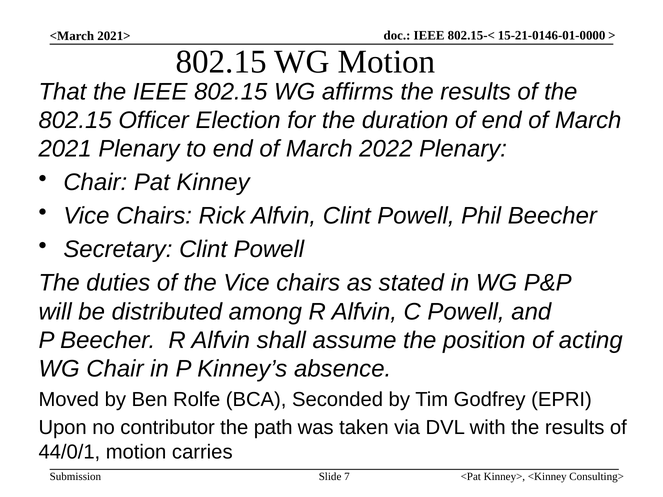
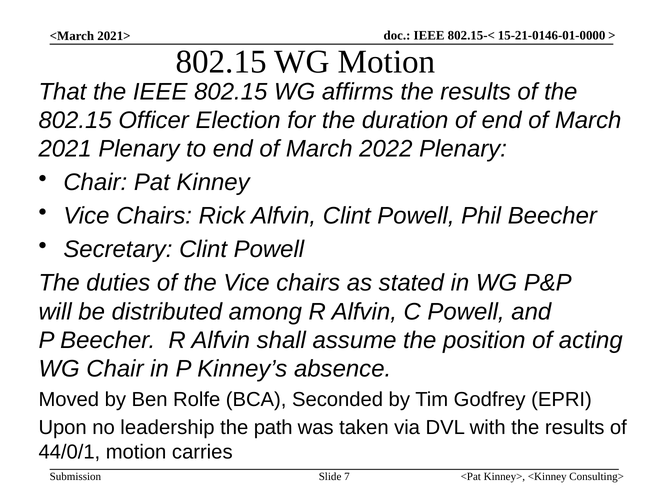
contributor: contributor -> leadership
